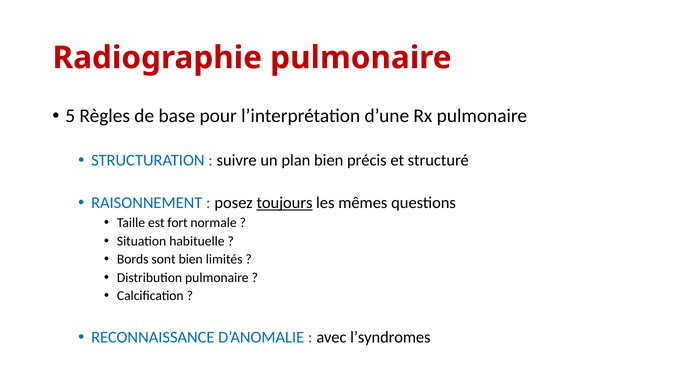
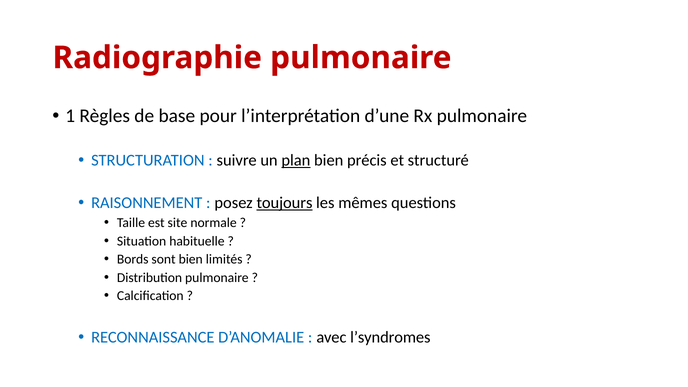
5: 5 -> 1
plan underline: none -> present
fort: fort -> site
